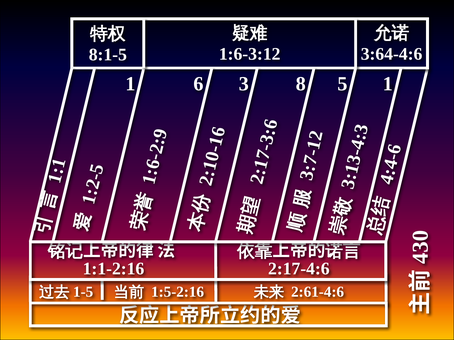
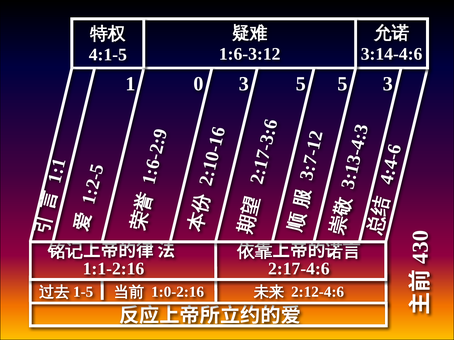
3:64-4:6: 3:64-4:6 -> 3:14-4:6
8:1-5: 8:1-5 -> 4:1-5
6 at (199, 84): 6 -> 0
3 8: 8 -> 5
5 1: 1 -> 3
1:5-2:16: 1:5-2:16 -> 1:0-2:16
2:61-4:6: 2:61-4:6 -> 2:12-4:6
